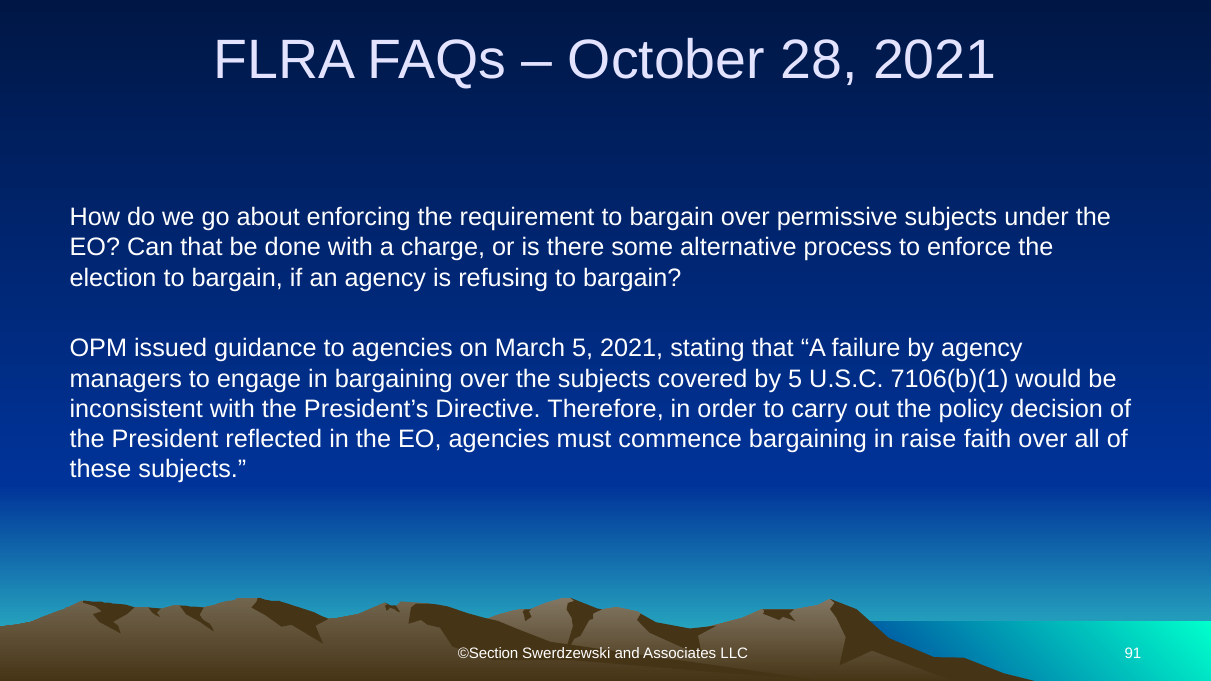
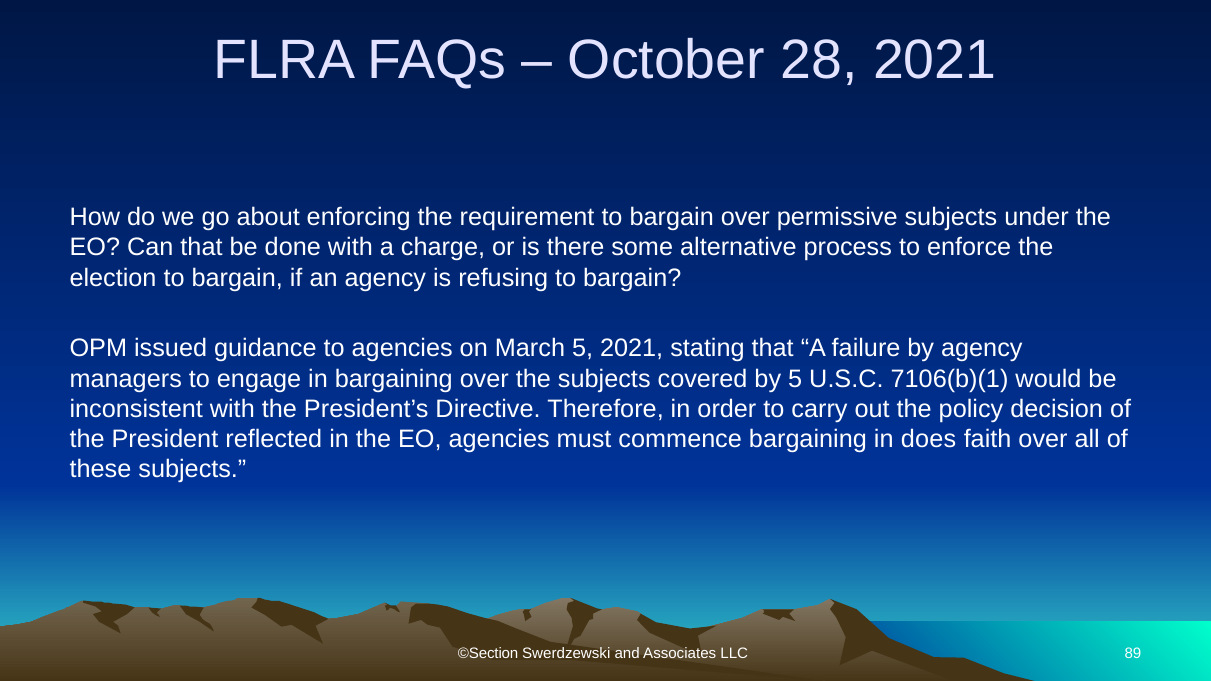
raise: raise -> does
91: 91 -> 89
